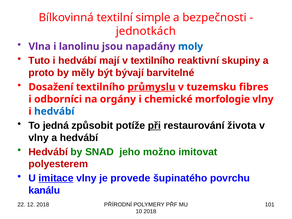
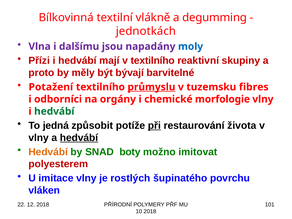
simple: simple -> vlákně
bezpečnosti: bezpečnosti -> degumming
lanolinu: lanolinu -> dalšímu
Tuto: Tuto -> Přízi
Dosažení: Dosažení -> Potažení
hedvábí at (54, 111) colour: blue -> green
hedvábí at (79, 138) underline: none -> present
Hedvábí at (48, 152) colour: red -> orange
jeho: jeho -> boty
imitace underline: present -> none
provede: provede -> rostlých
kanálu: kanálu -> vláken
